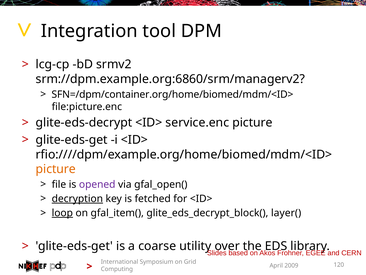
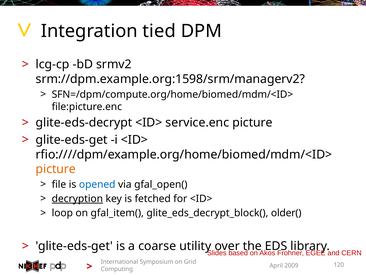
tool: tool -> tied
srm://dpm.example.org:6860/srm/managerv2: srm://dpm.example.org:6860/srm/managerv2 -> srm://dpm.example.org:1598/srm/managerv2
SFN=/dpm/container.org/home/biomed/mdm/<ID>: SFN=/dpm/container.org/home/biomed/mdm/<ID> -> SFN=/dpm/compute.org/home/biomed/mdm/<ID>
opened colour: purple -> blue
loop underline: present -> none
layer(: layer( -> older(
